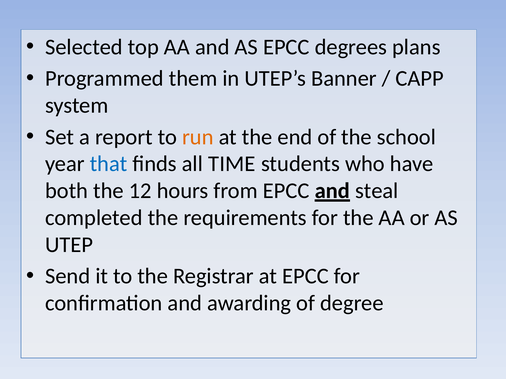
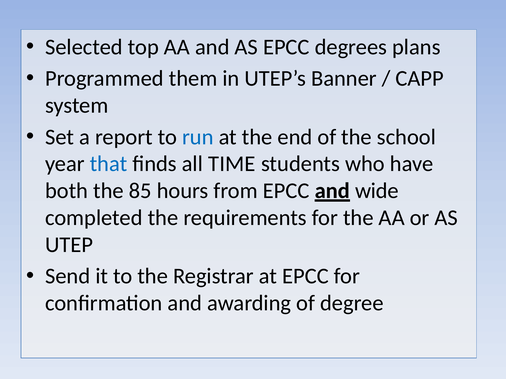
run colour: orange -> blue
12: 12 -> 85
steal: steal -> wide
